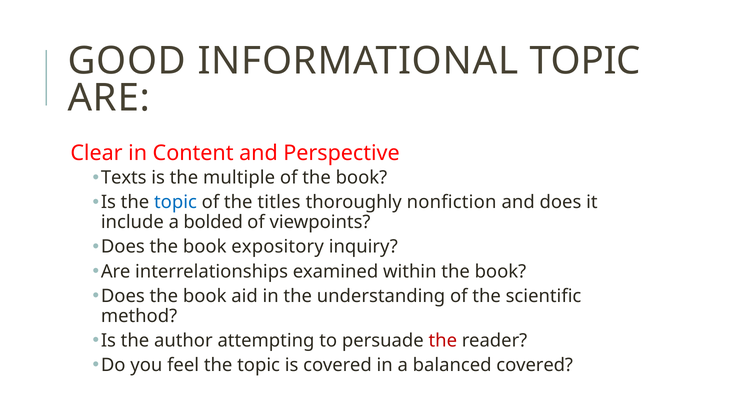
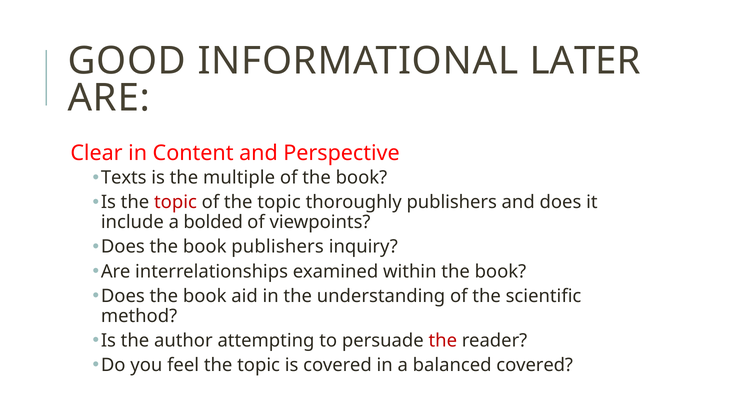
INFORMATIONAL TOPIC: TOPIC -> LATER
topic at (175, 202) colour: blue -> red
of the titles: titles -> topic
thoroughly nonfiction: nonfiction -> publishers
book expository: expository -> publishers
